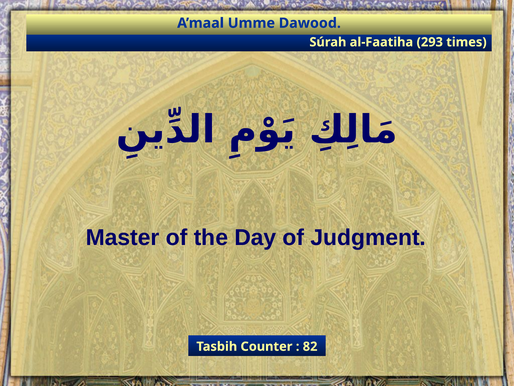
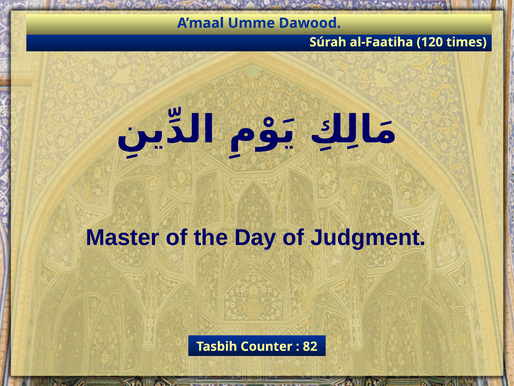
293: 293 -> 120
